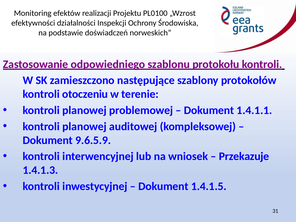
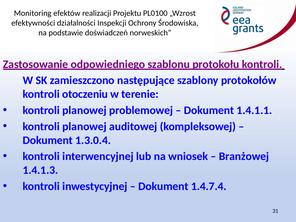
9.6.5.9: 9.6.5.9 -> 1.3.0.4
Przekazuje: Przekazuje -> Branżowej
1.4.1.5: 1.4.1.5 -> 1.4.7.4
